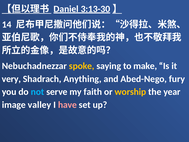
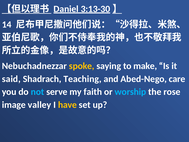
very: very -> said
Anything: Anything -> Teaching
fury: fury -> care
worship colour: yellow -> light blue
year: year -> rose
have colour: pink -> yellow
